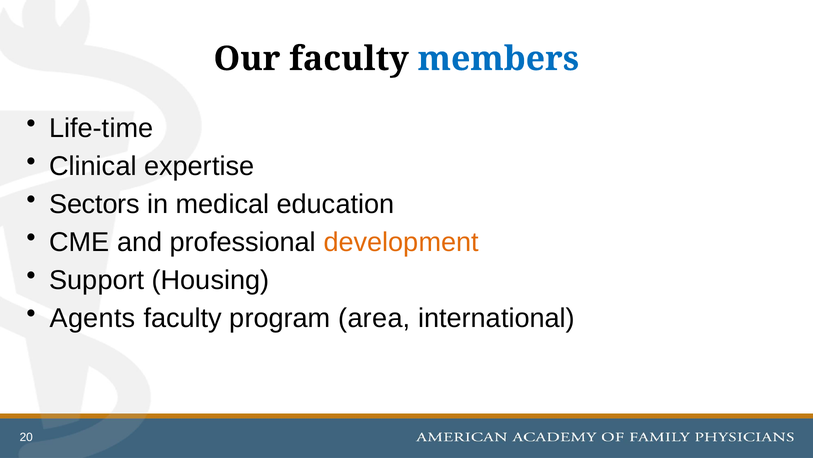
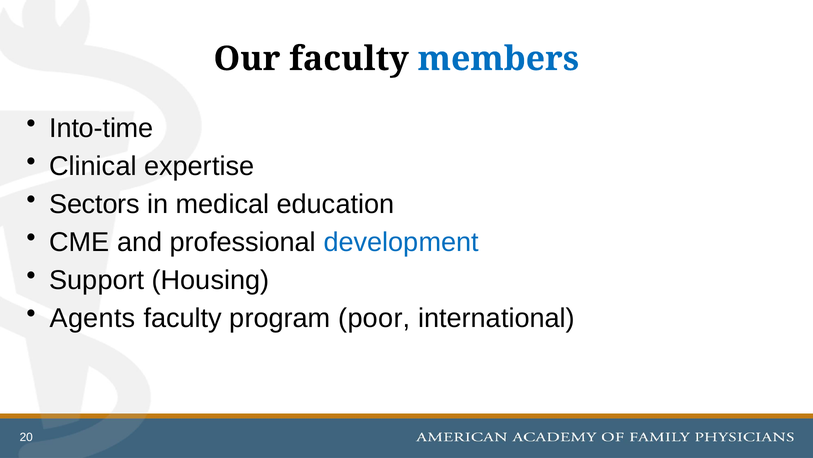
Life-time: Life-time -> Into-time
development colour: orange -> blue
area: area -> poor
